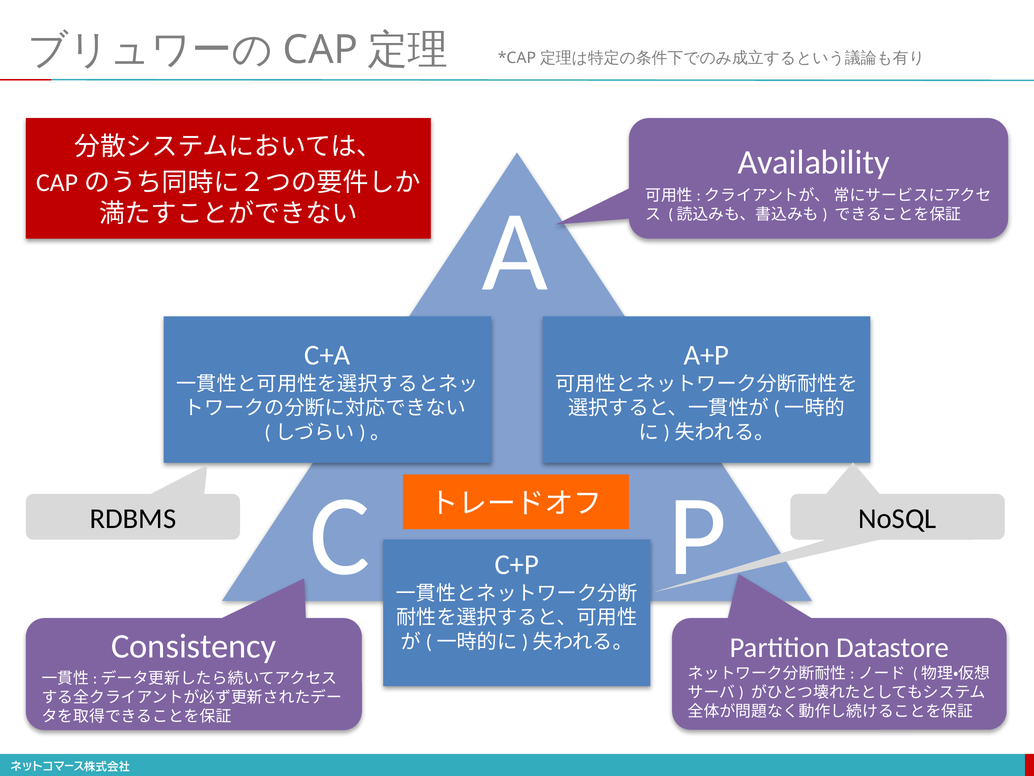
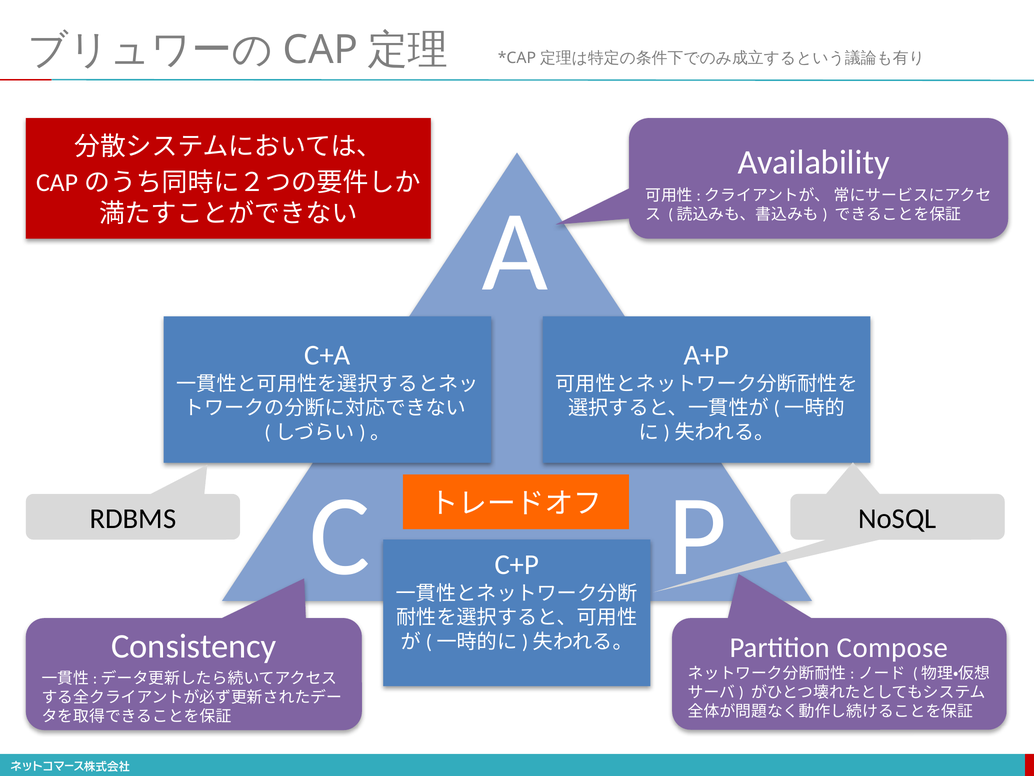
Datastore: Datastore -> Compose
